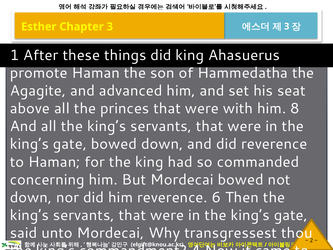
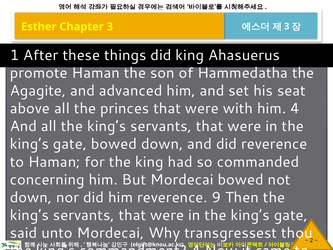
him 8: 8 -> 4
6: 6 -> 9
